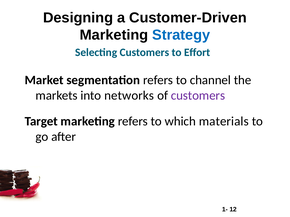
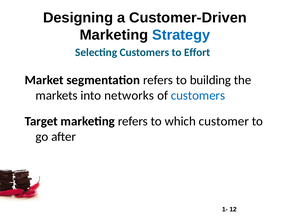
channel: channel -> building
customers at (198, 96) colour: purple -> blue
materials: materials -> customer
